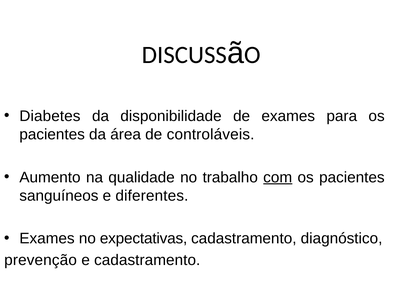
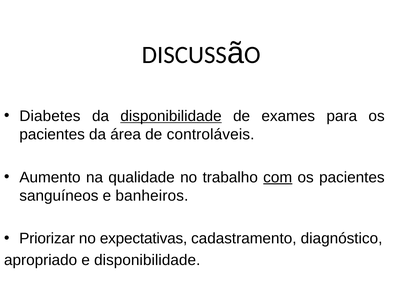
disponibilidade at (171, 116) underline: none -> present
diferentes: diferentes -> banheiros
Exames at (47, 239): Exames -> Priorizar
prevenção: prevenção -> apropriado
e cadastramento: cadastramento -> disponibilidade
